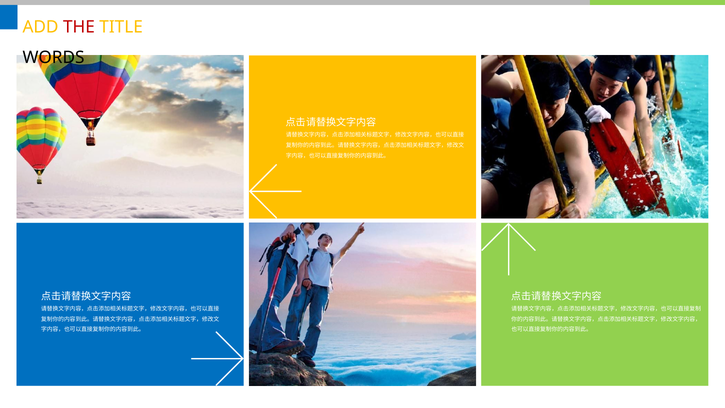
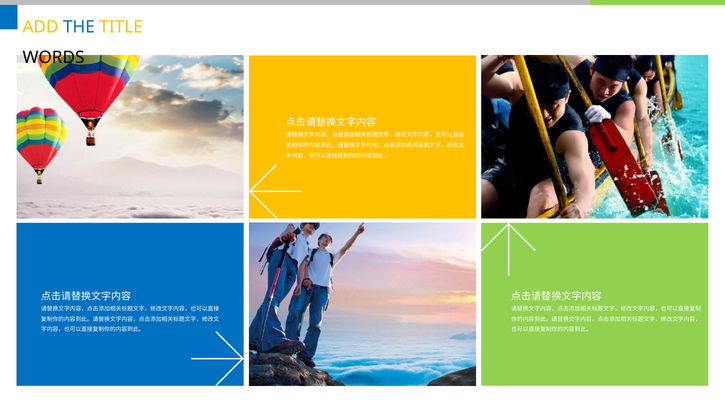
THE colour: red -> blue
